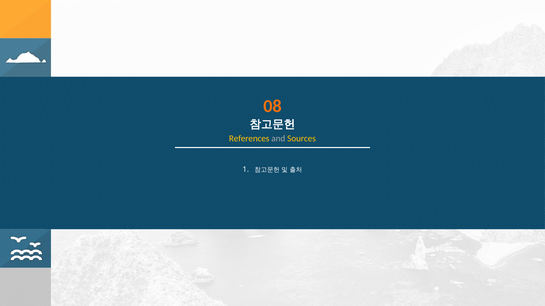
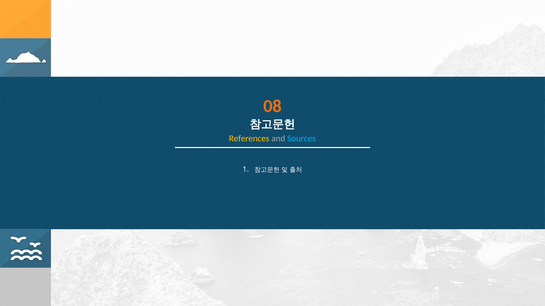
Sources colour: yellow -> light blue
